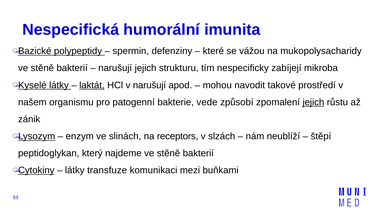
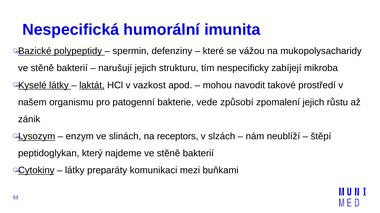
v narušují: narušují -> vazkost
jejich at (313, 103) underline: present -> none
transfuze: transfuze -> preparáty
